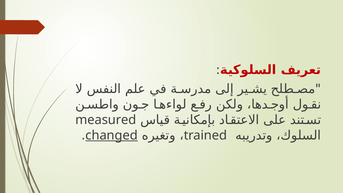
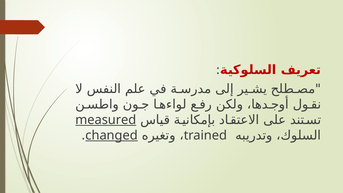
measured underline: none -> present
